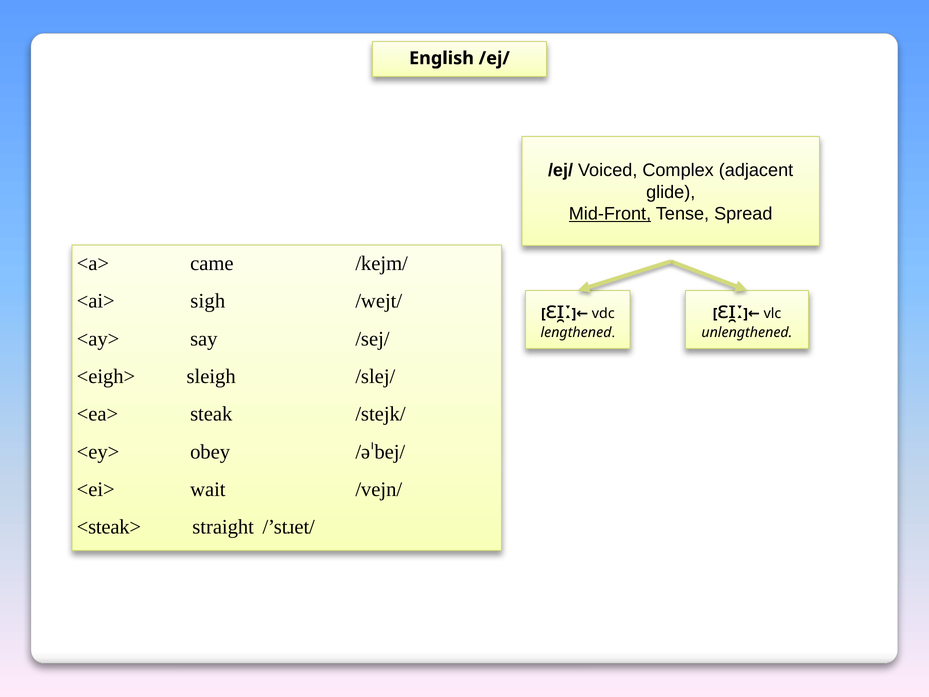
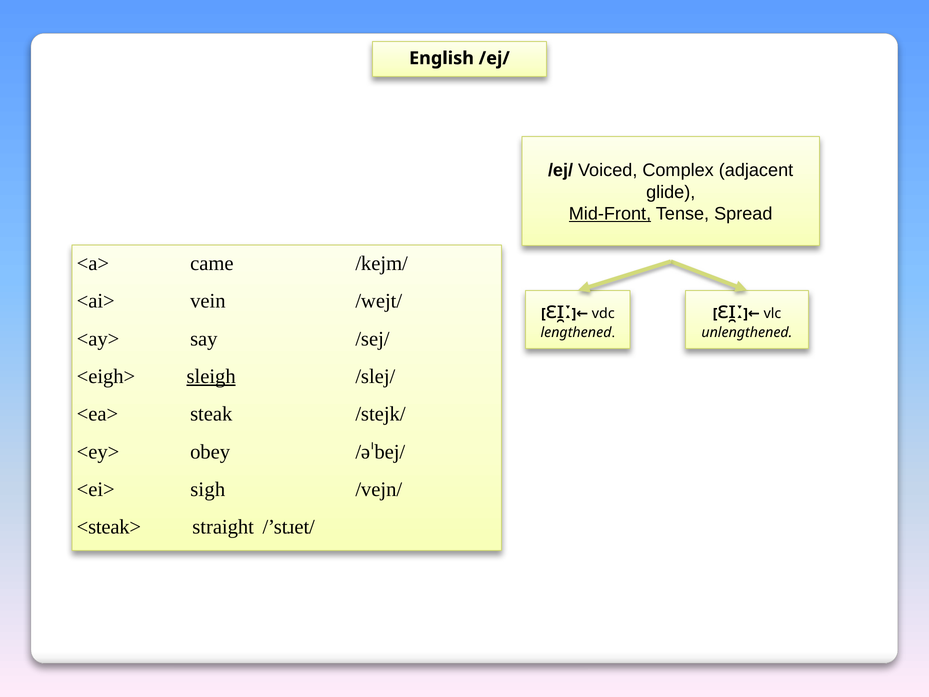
sigh: sigh -> vein
sleigh underline: none -> present
wait: wait -> sigh
